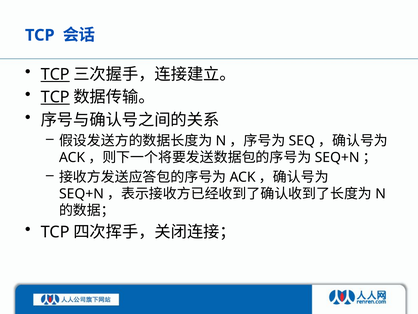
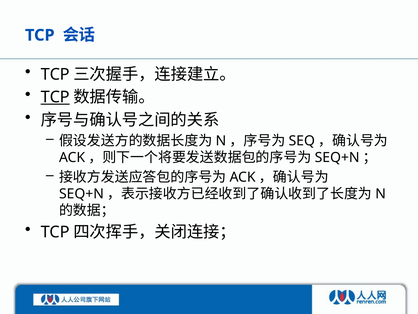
TCP at (55, 74) underline: present -> none
